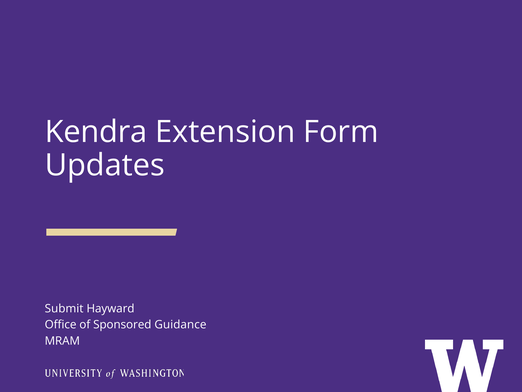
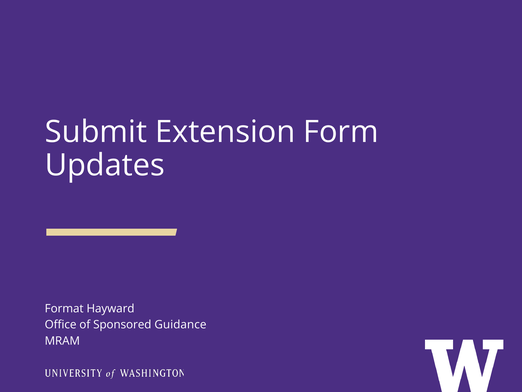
Kendra: Kendra -> Submit
Submit: Submit -> Format
